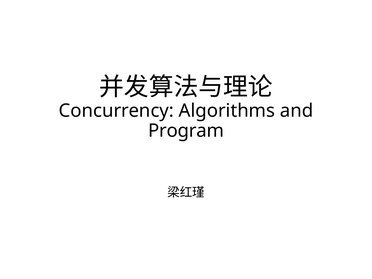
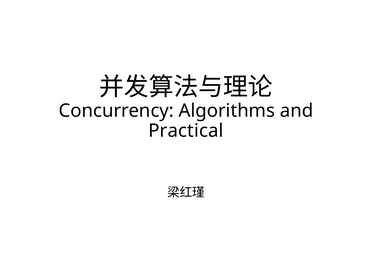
Program: Program -> Practical
